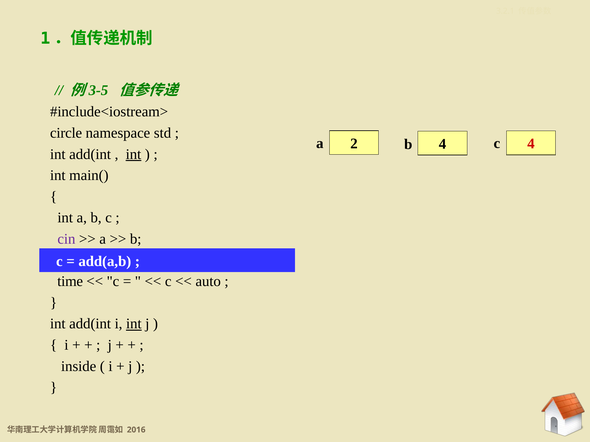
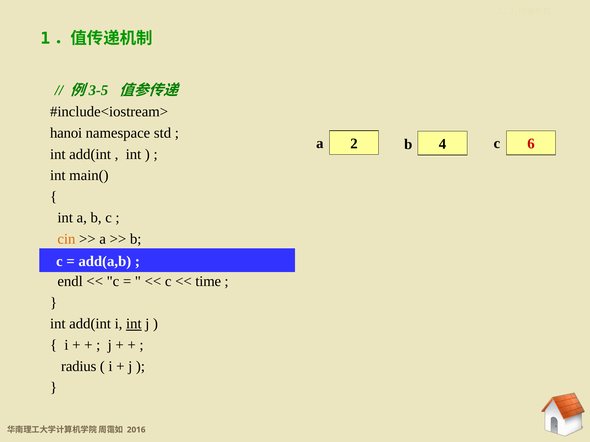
circle: circle -> hanoi
4 4: 4 -> 6
int at (133, 154) underline: present -> none
cin colour: purple -> orange
time: time -> endl
auto: auto -> time
inside: inside -> radius
